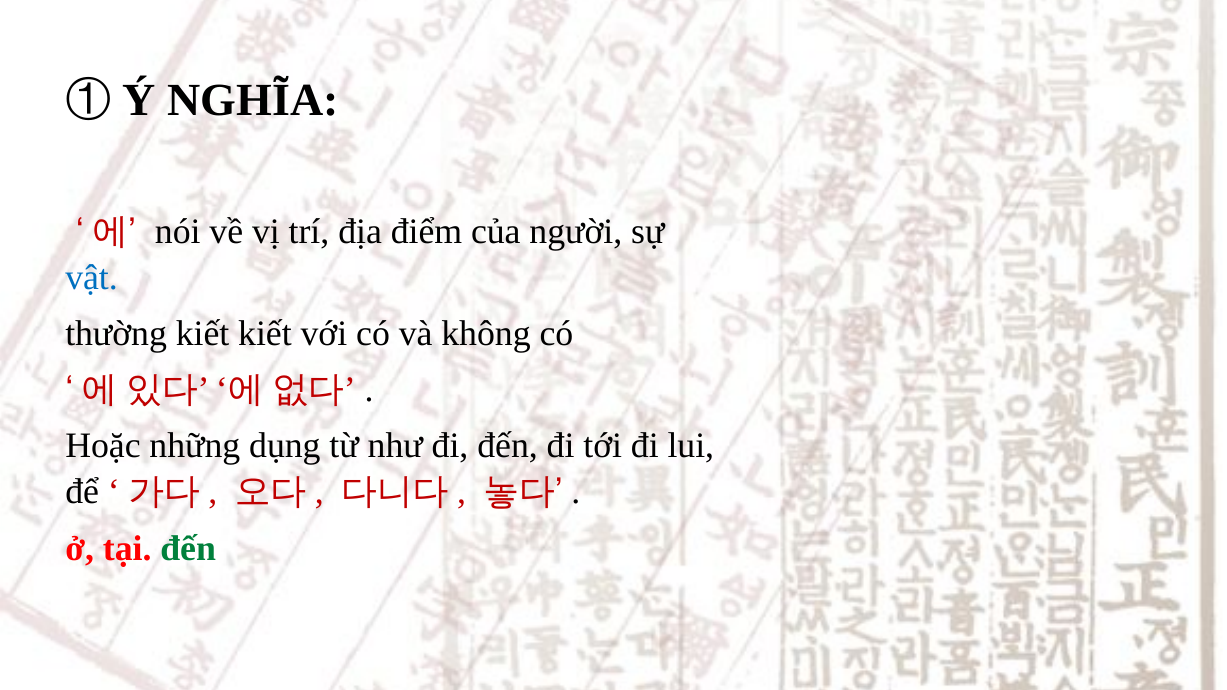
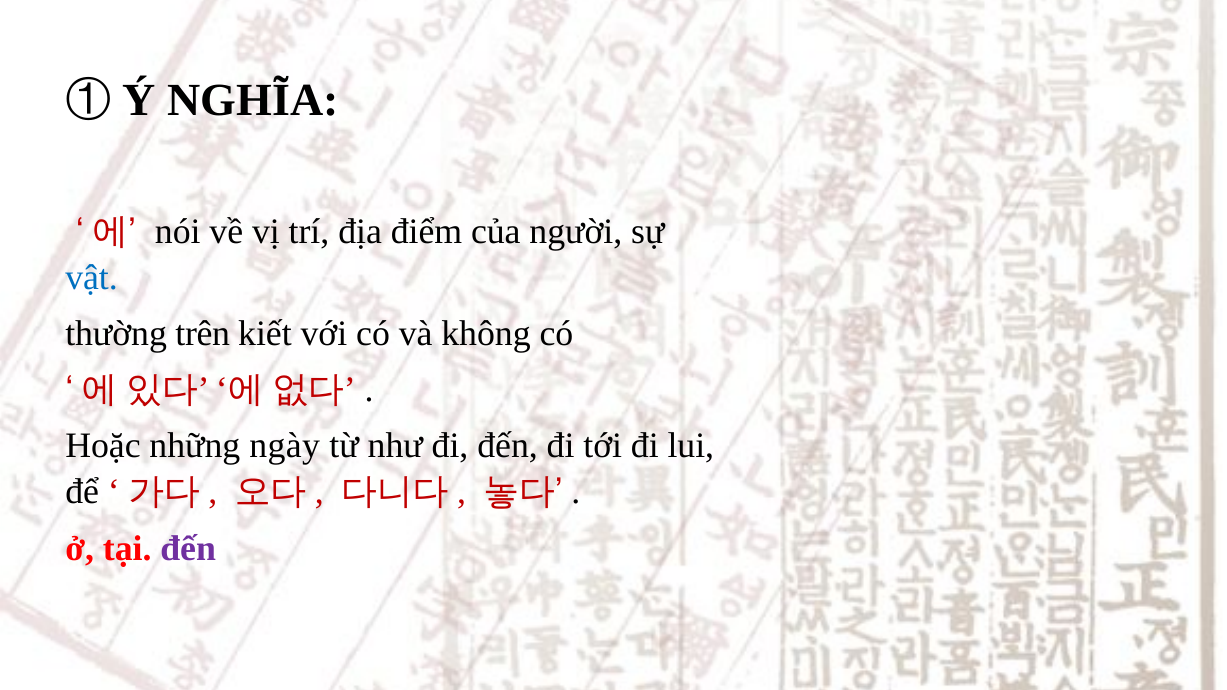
thường kiết: kiết -> trên
dụng: dụng -> ngày
đến at (188, 548) colour: green -> purple
